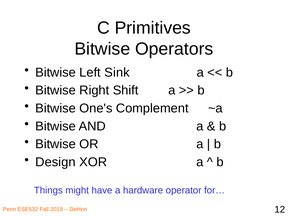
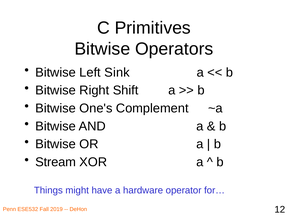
Design: Design -> Stream
